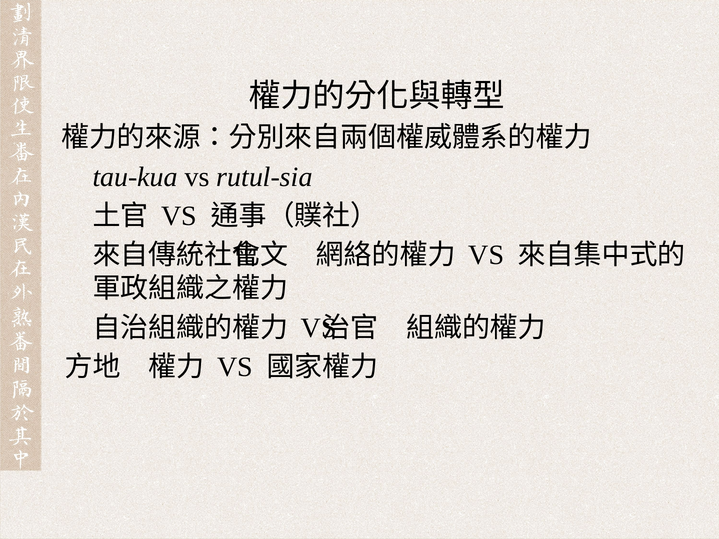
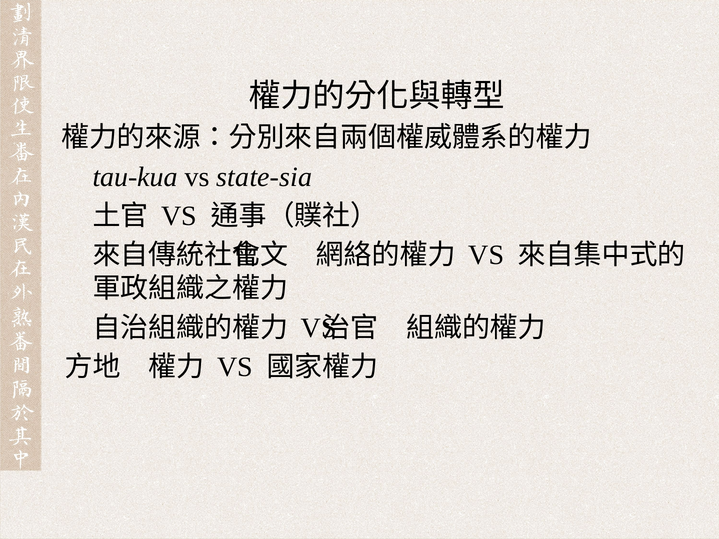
rutul-sia: rutul-sia -> state-sia
